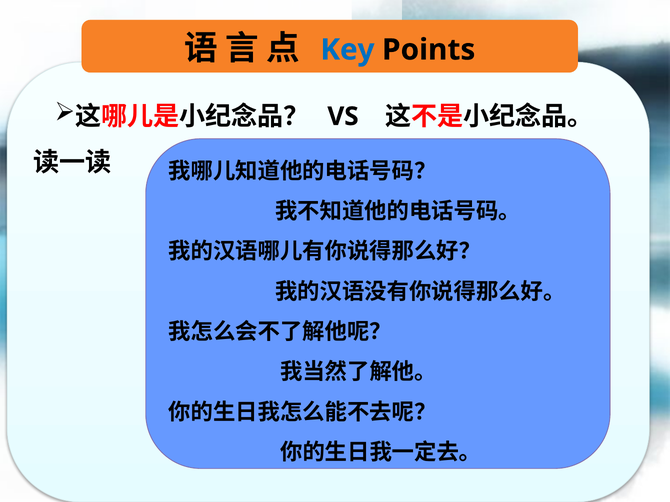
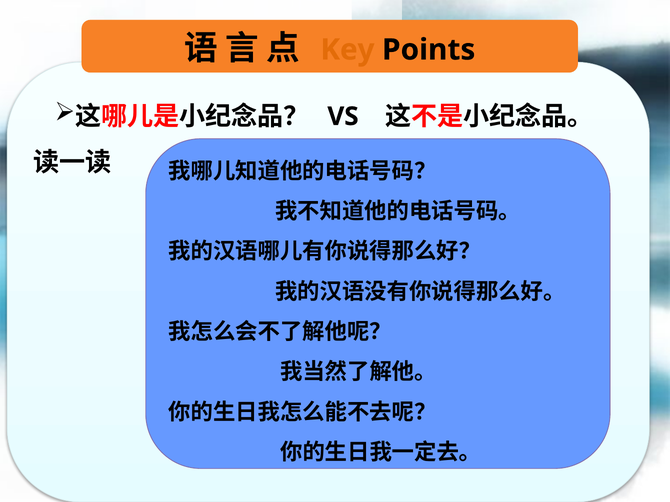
Key colour: blue -> orange
